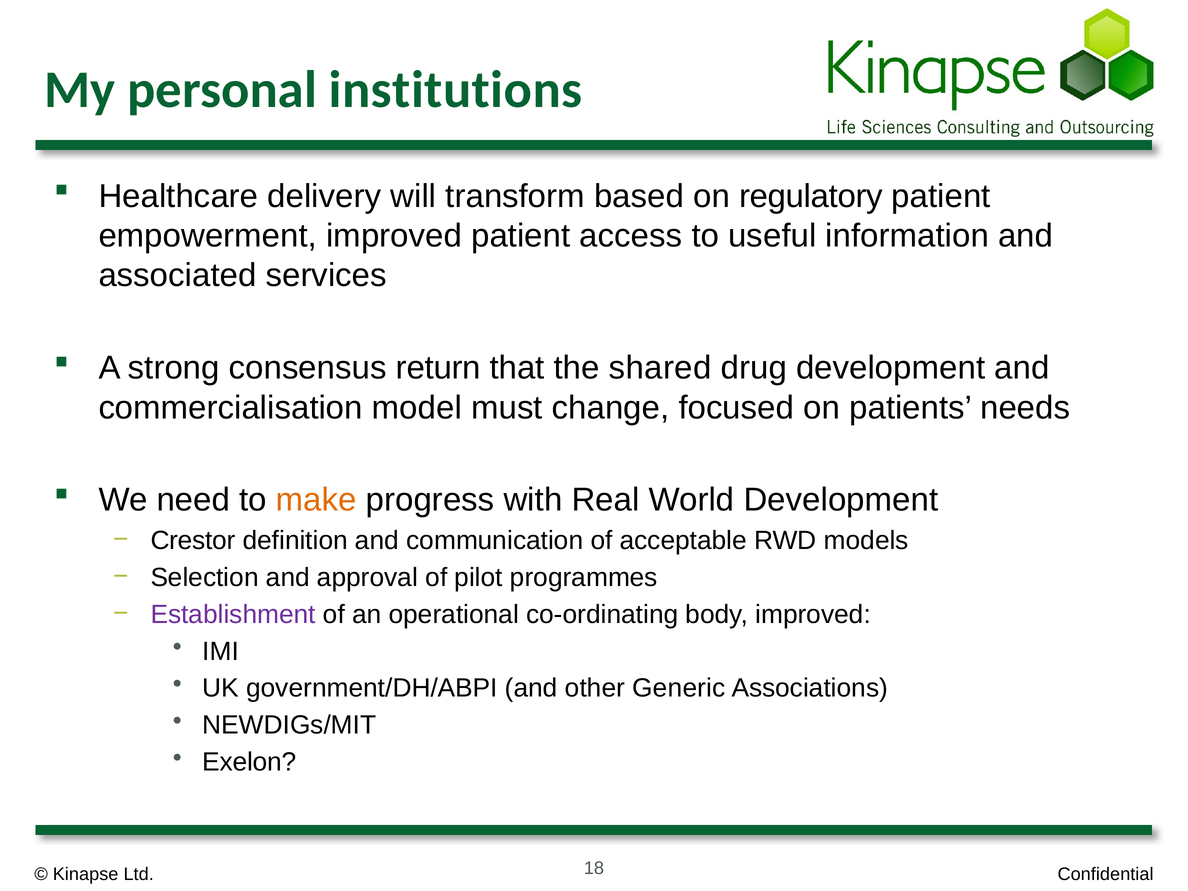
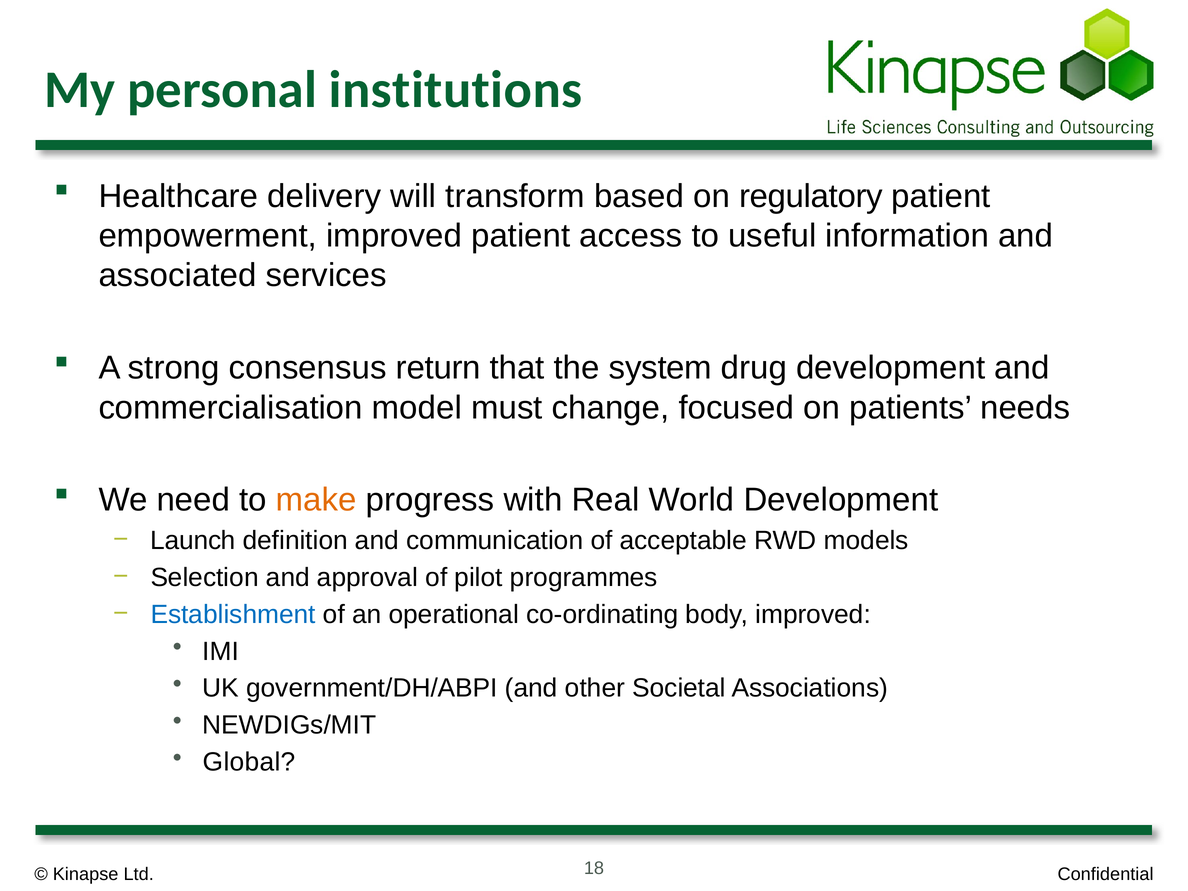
shared: shared -> system
Crestor: Crestor -> Launch
Establishment colour: purple -> blue
Generic: Generic -> Societal
Exelon: Exelon -> Global
